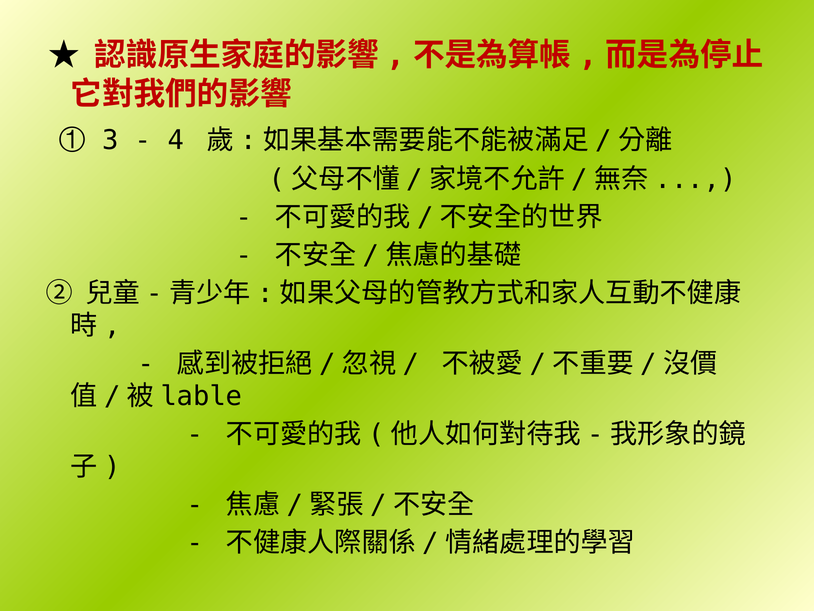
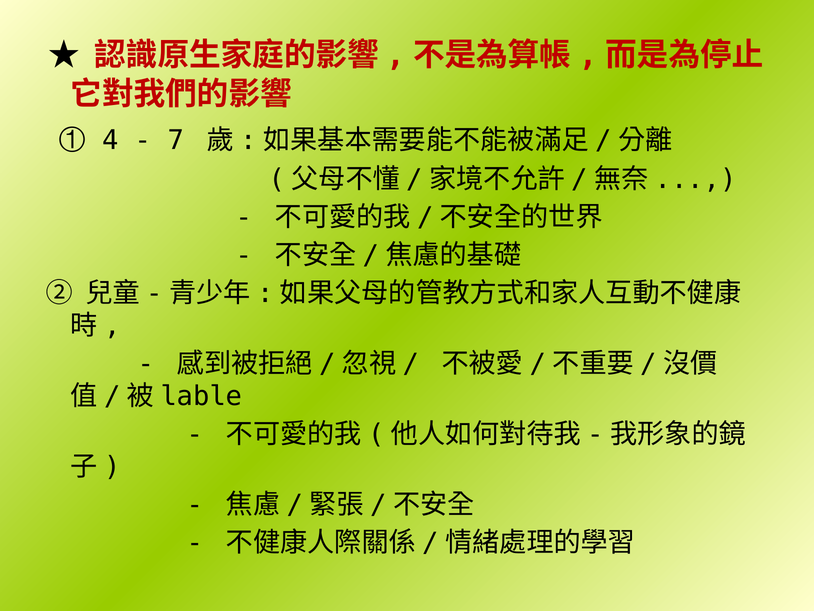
3: 3 -> 4
4: 4 -> 7
